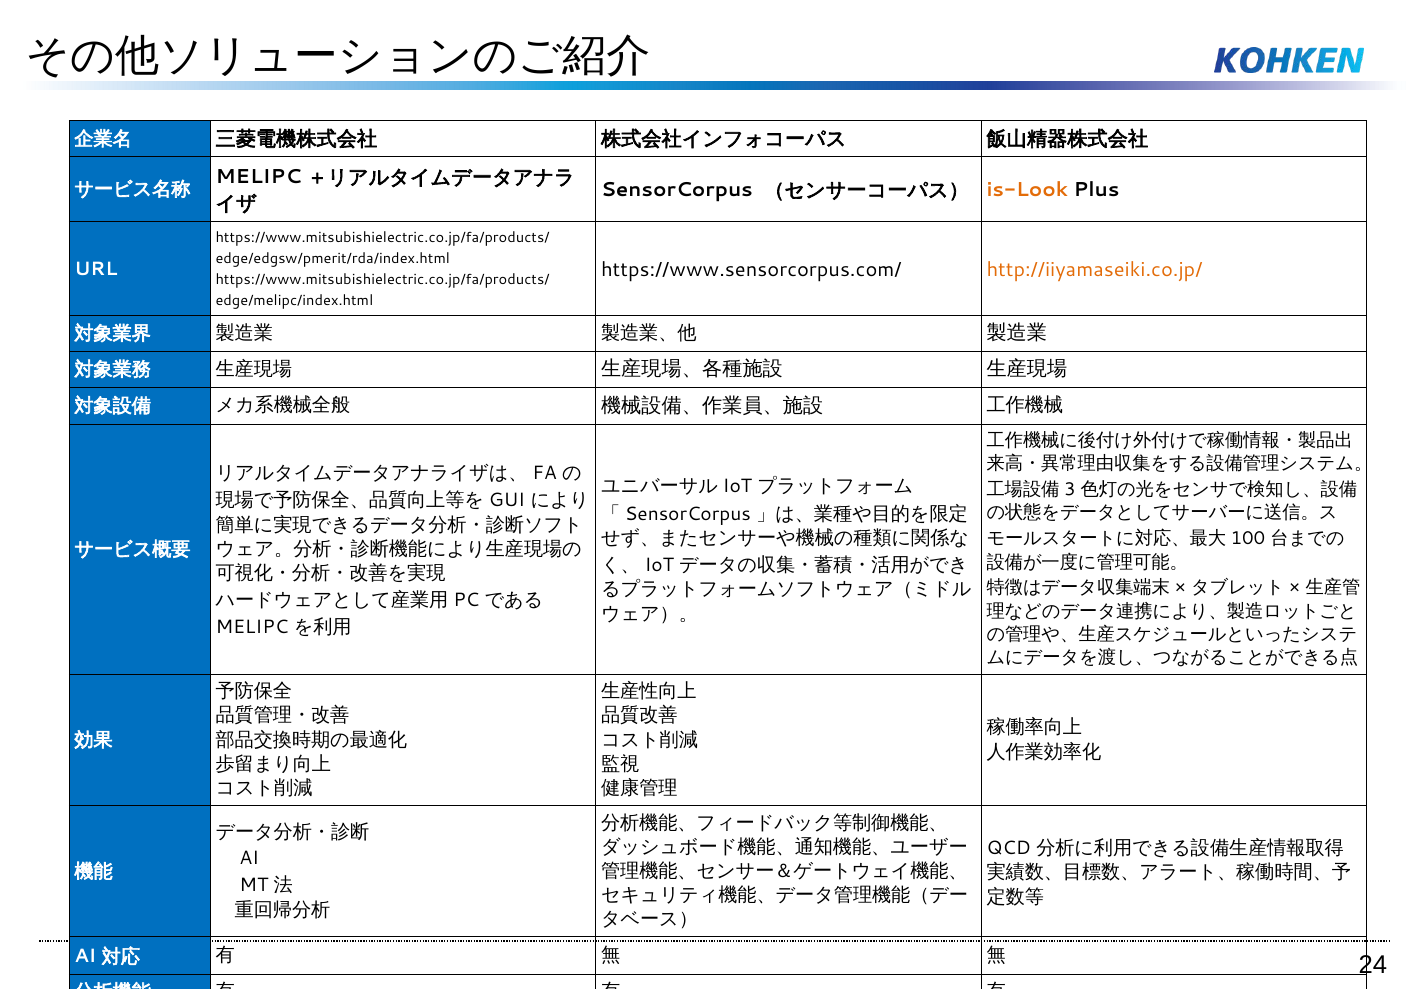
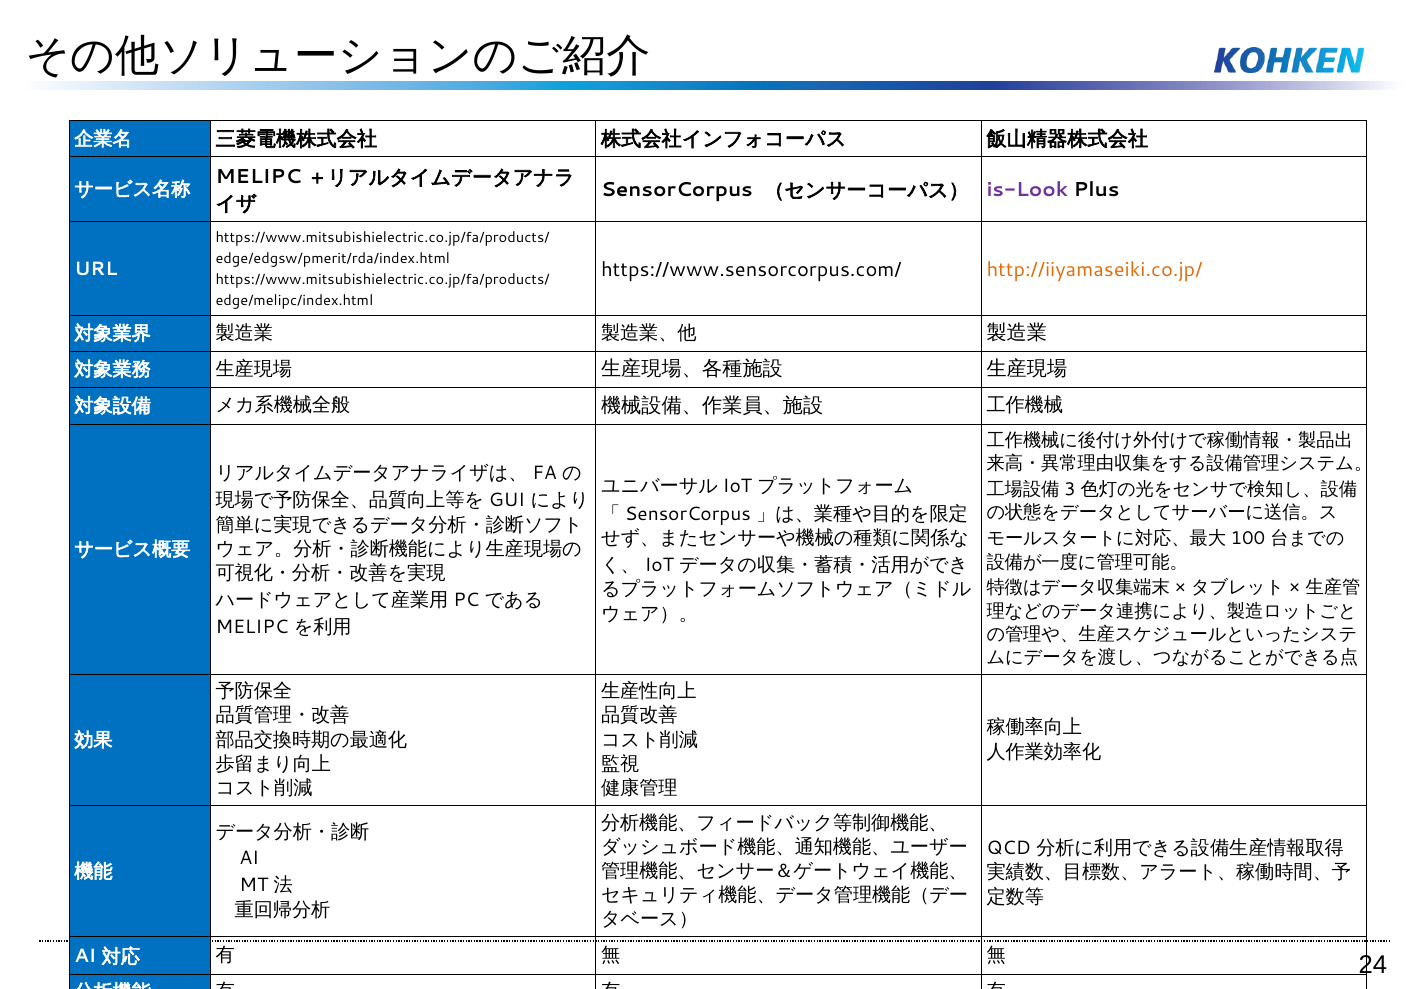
is-Look at (1027, 190) colour: orange -> purple
